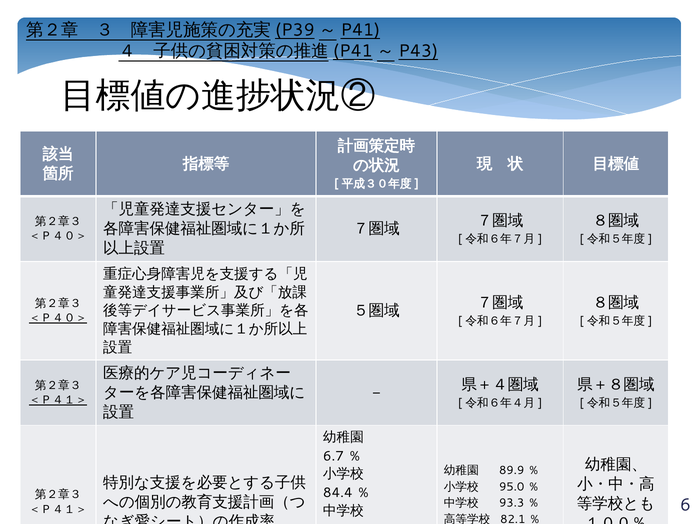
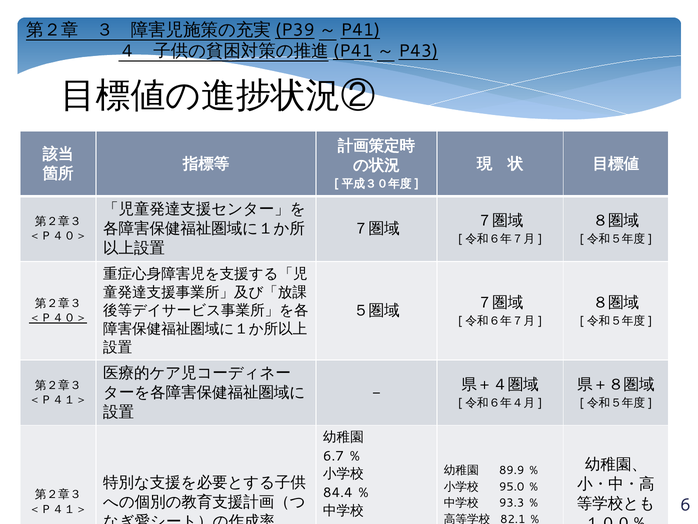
＜Ｐ４１＞ at (58, 400) underline: present -> none
